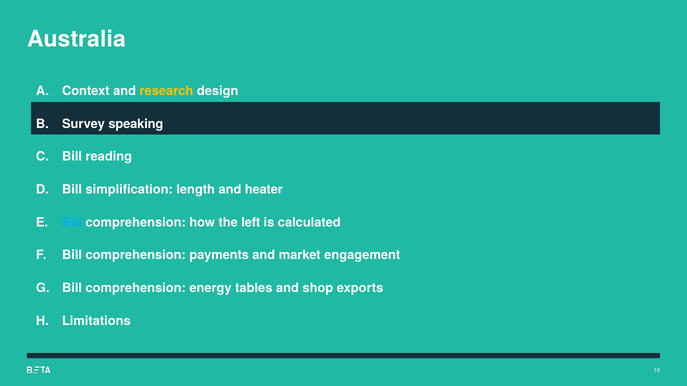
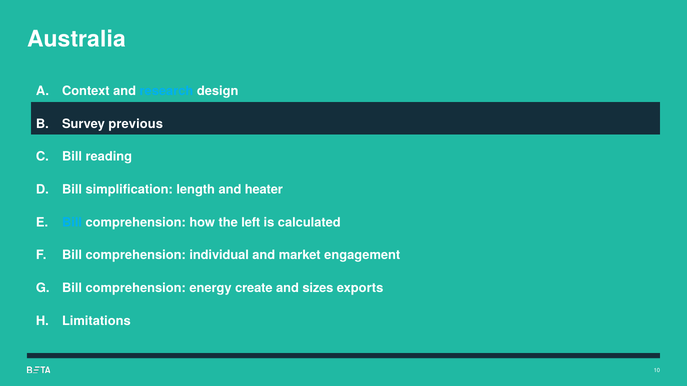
research colour: yellow -> light blue
speaking: speaking -> previous
payments: payments -> individual
tables: tables -> create
shop: shop -> sizes
